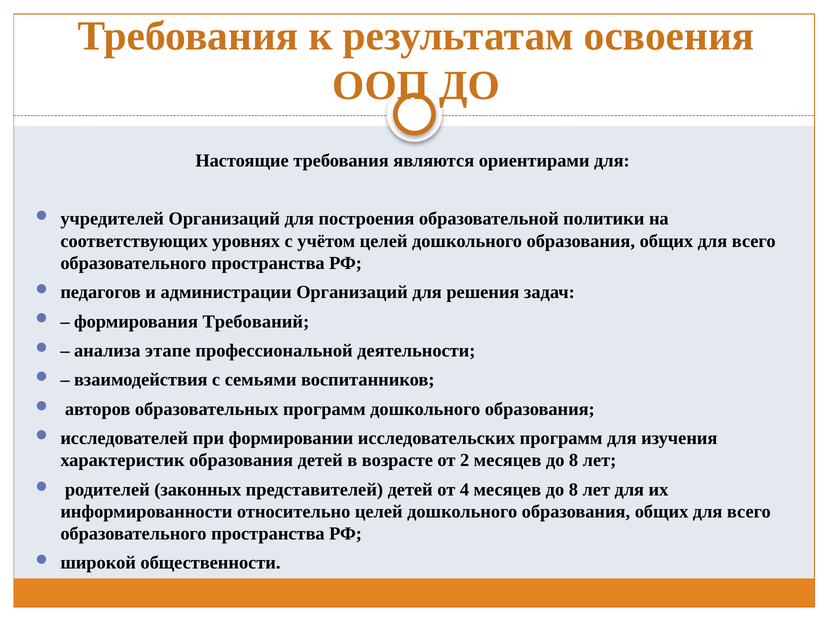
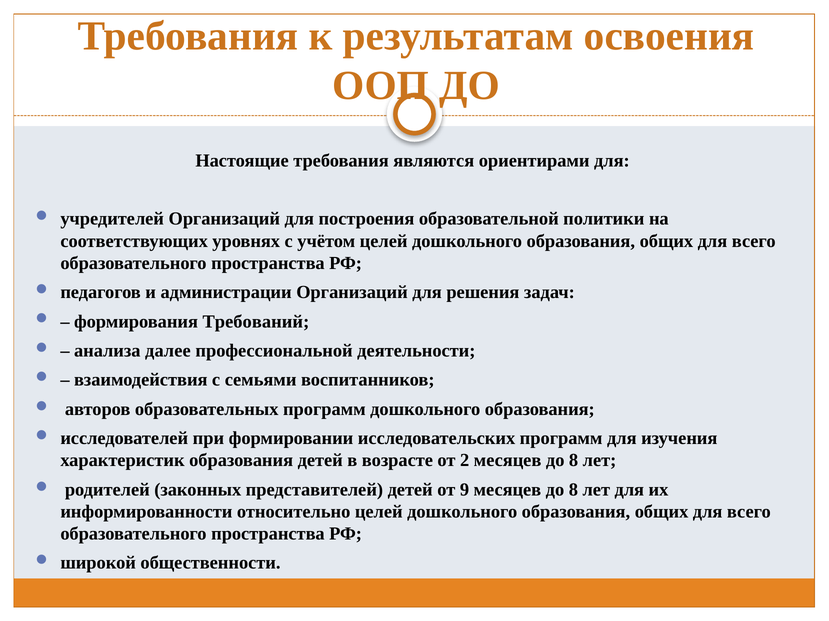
этапе: этапе -> далее
4: 4 -> 9
